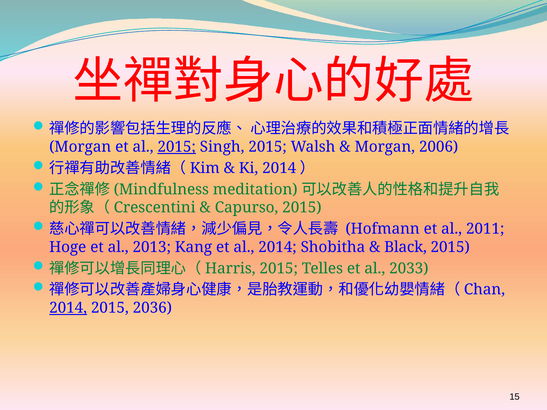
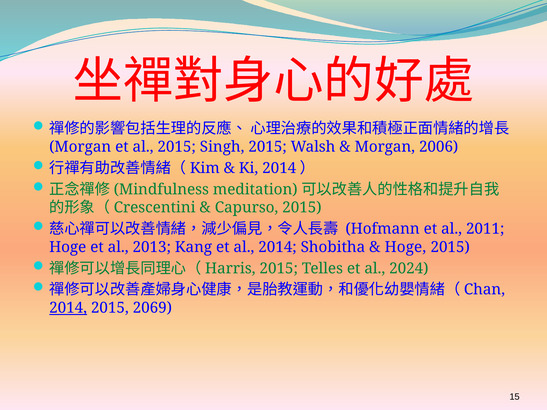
2015 at (177, 147) underline: present -> none
Black at (406, 247): Black -> Hoge
2033: 2033 -> 2024
2036: 2036 -> 2069
